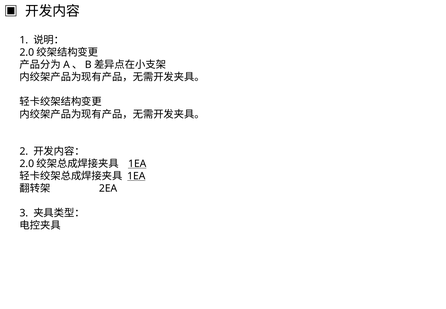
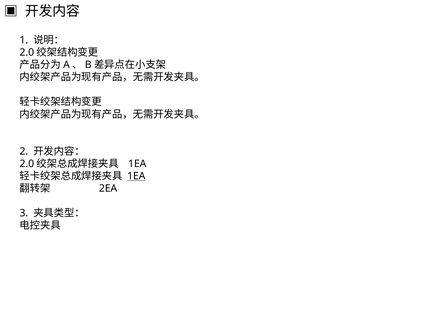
1EA at (137, 164) underline: present -> none
